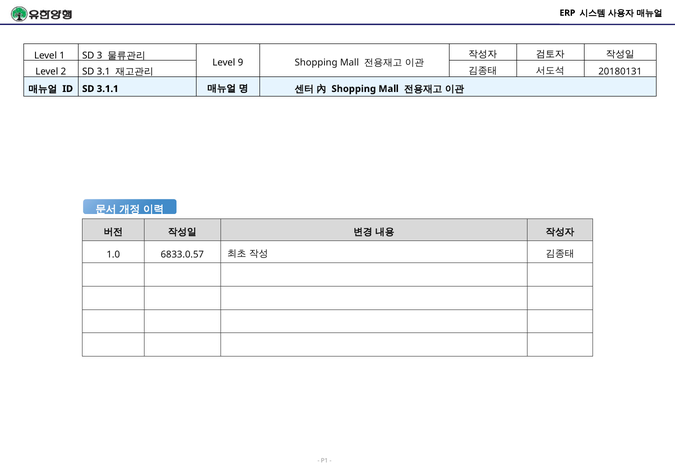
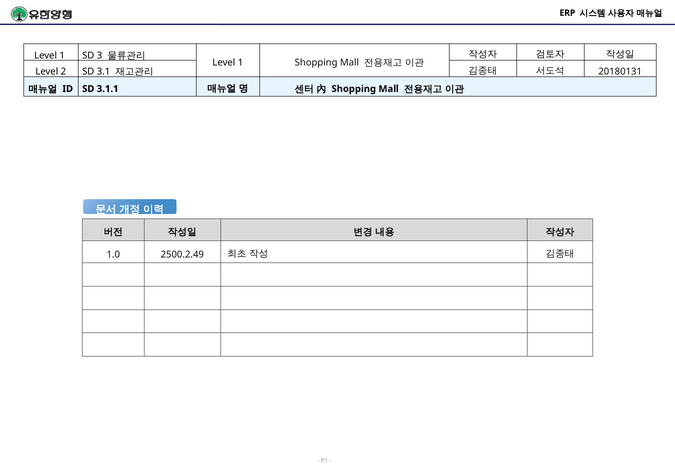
9 at (241, 63): 9 -> 1
6833.0.57: 6833.0.57 -> 2500.2.49
